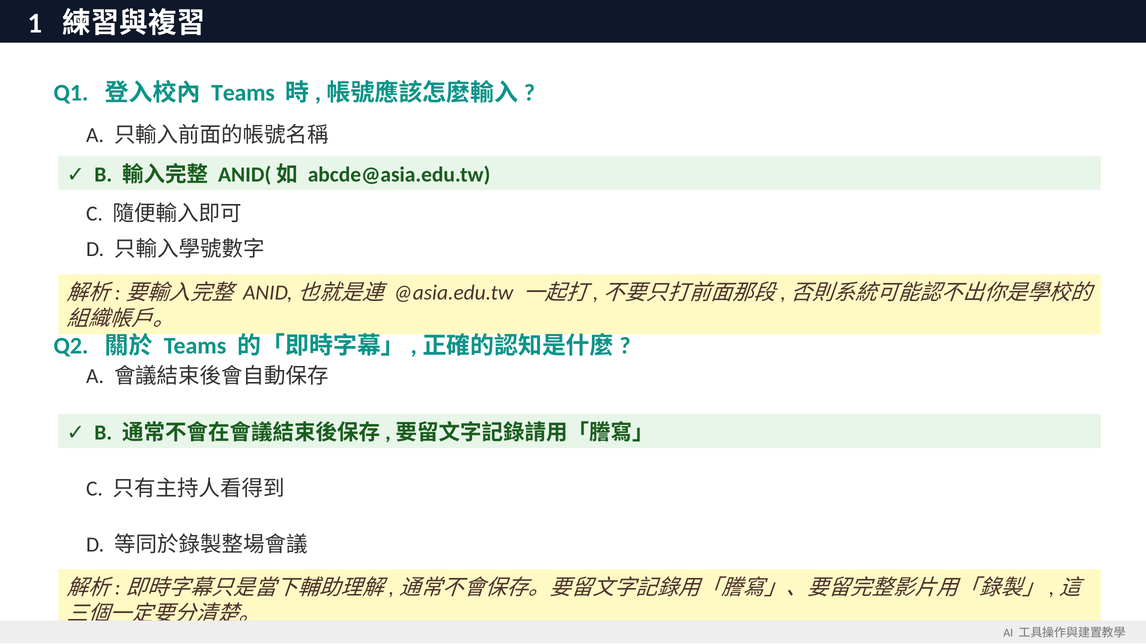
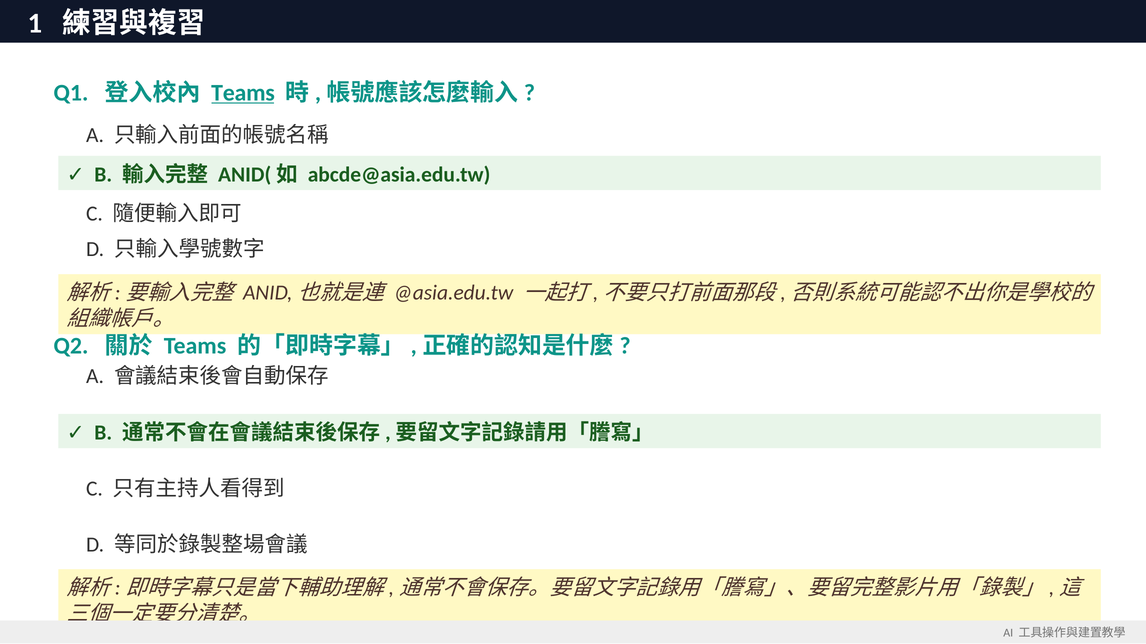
Teams at (243, 93) underline: none -> present
